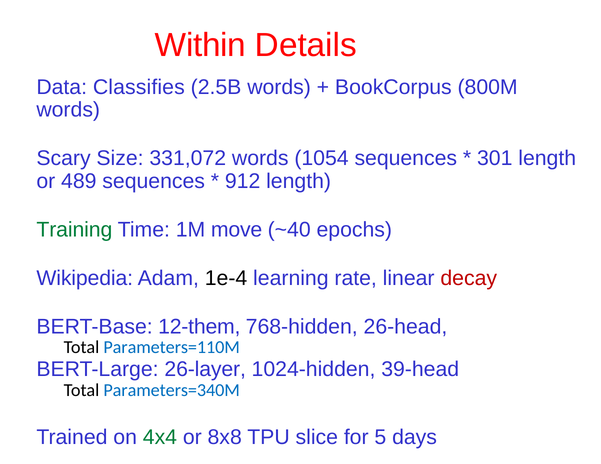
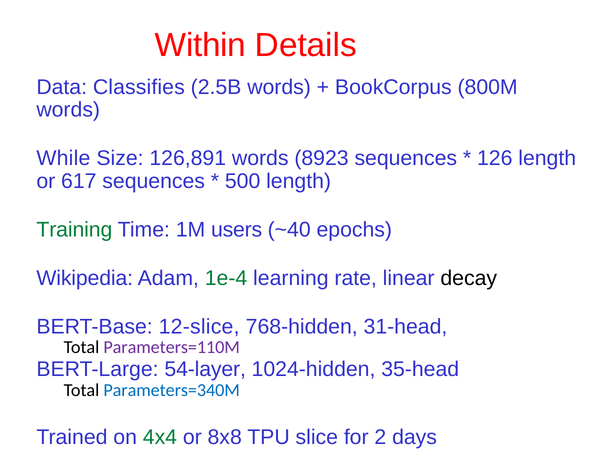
Scary: Scary -> While
331,072: 331,072 -> 126,891
1054: 1054 -> 8923
301: 301 -> 126
489: 489 -> 617
912: 912 -> 500
move: move -> users
1e-4 colour: black -> green
decay colour: red -> black
12-them: 12-them -> 12-slice
26-head: 26-head -> 31-head
Parameters=110M colour: blue -> purple
26-layer: 26-layer -> 54-layer
39-head: 39-head -> 35-head
5: 5 -> 2
